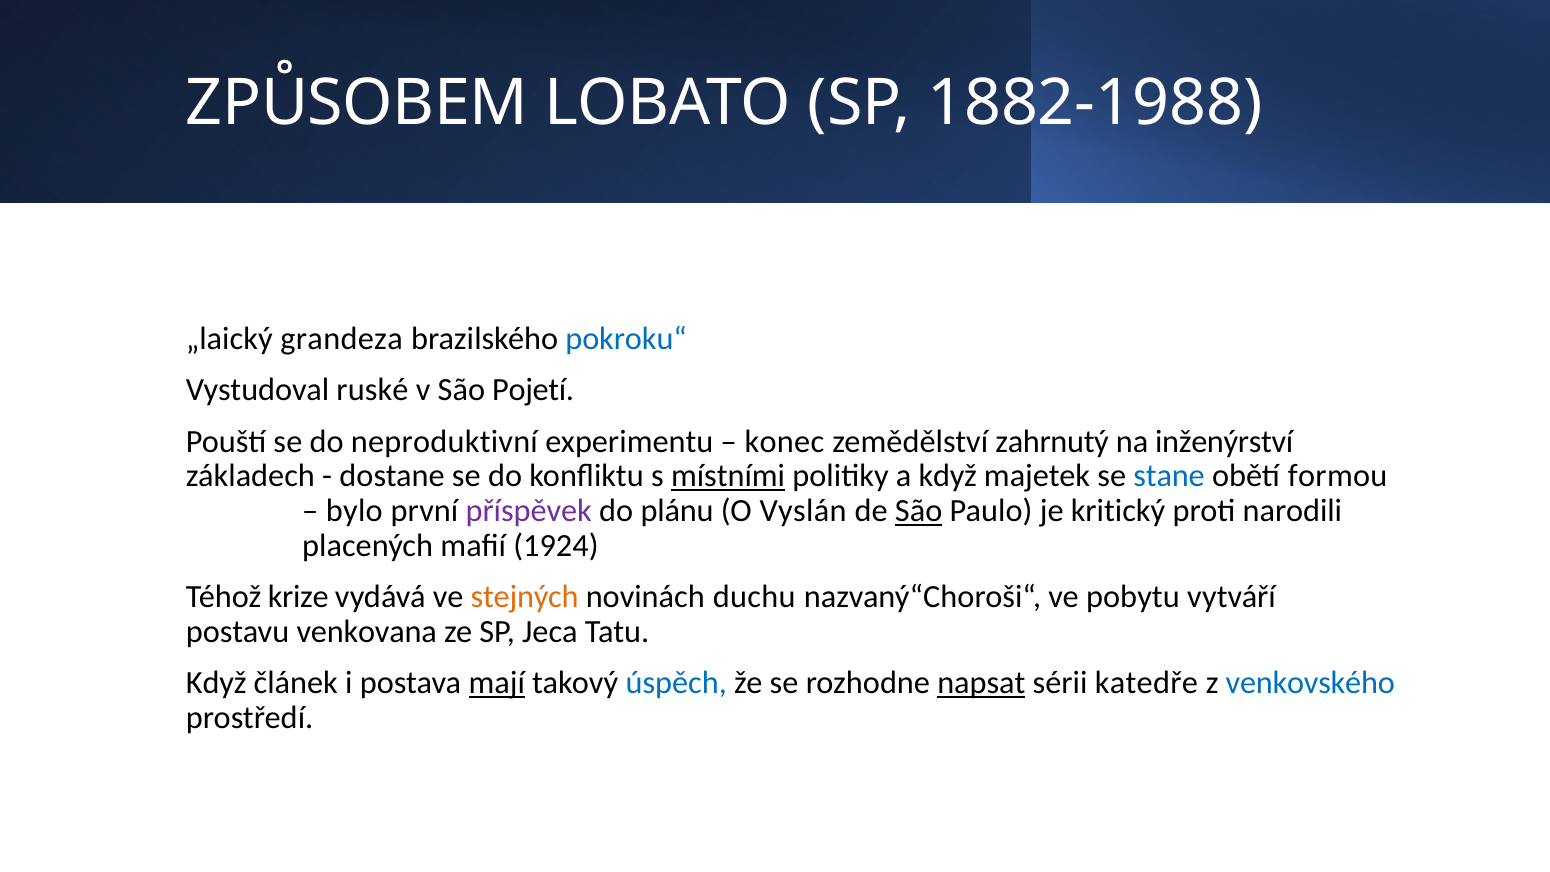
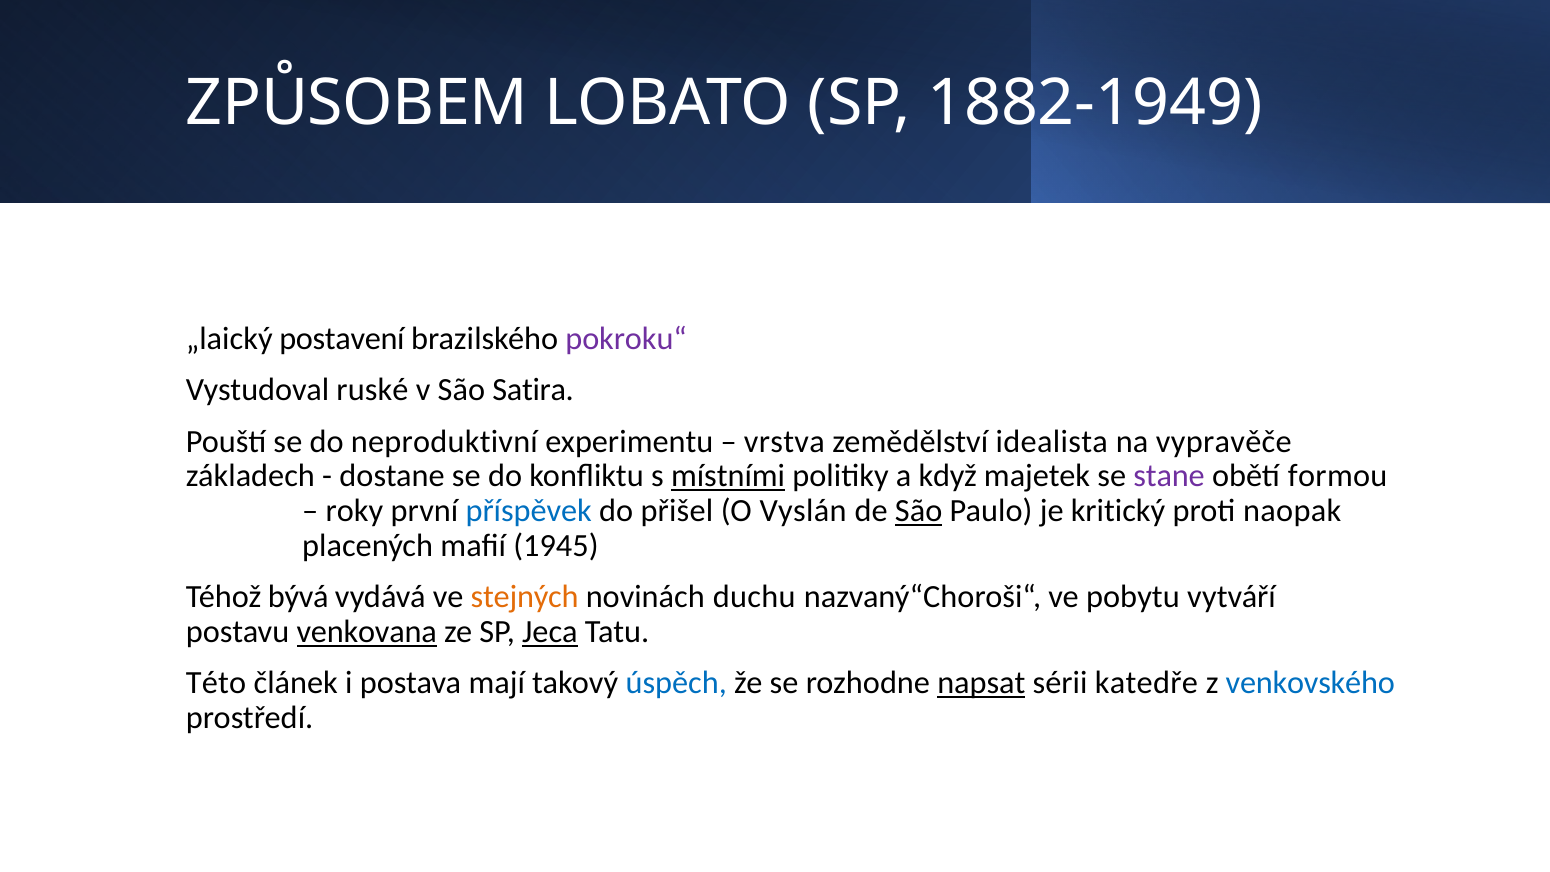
1882-1988: 1882-1988 -> 1882-1949
grandeza: grandeza -> postavení
pokroku“ colour: blue -> purple
Pojetí: Pojetí -> Satira
konec: konec -> vrstva
zahrnutý: zahrnutý -> idealista
inženýrství: inženýrství -> vypravěče
stane colour: blue -> purple
bylo: bylo -> roky
příspěvek colour: purple -> blue
plánu: plánu -> přišel
narodili: narodili -> naopak
1924: 1924 -> 1945
krize: krize -> bývá
venkovana underline: none -> present
Jeca underline: none -> present
Když at (216, 683): Když -> Této
mají underline: present -> none
